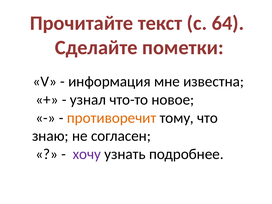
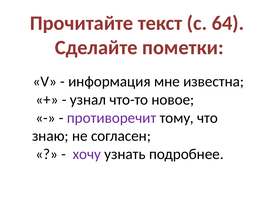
противоречит colour: orange -> purple
